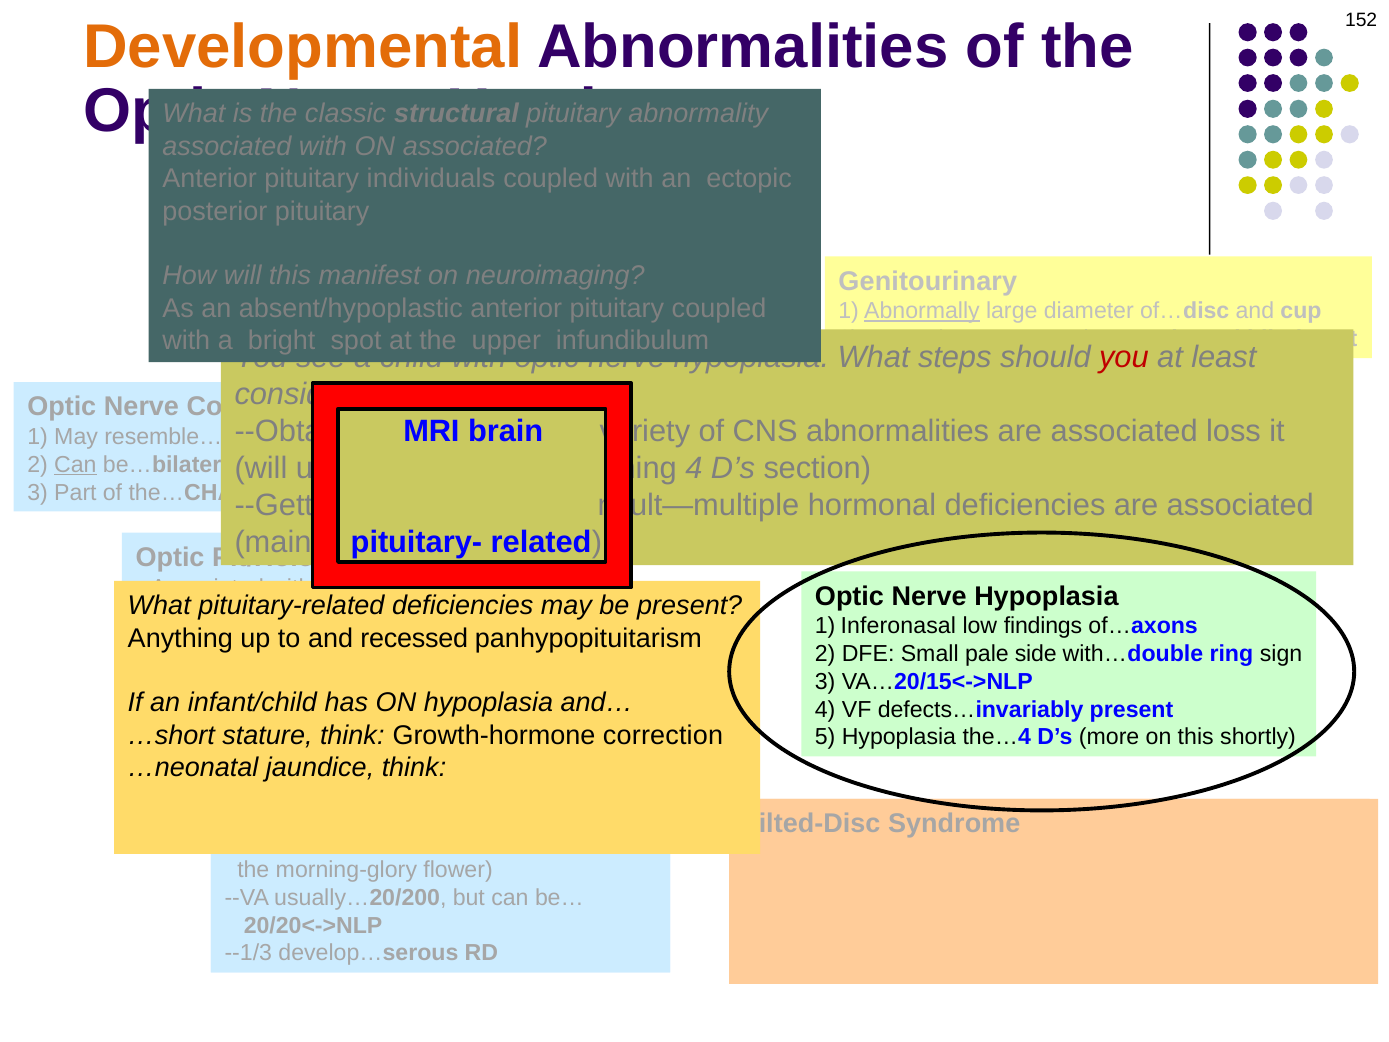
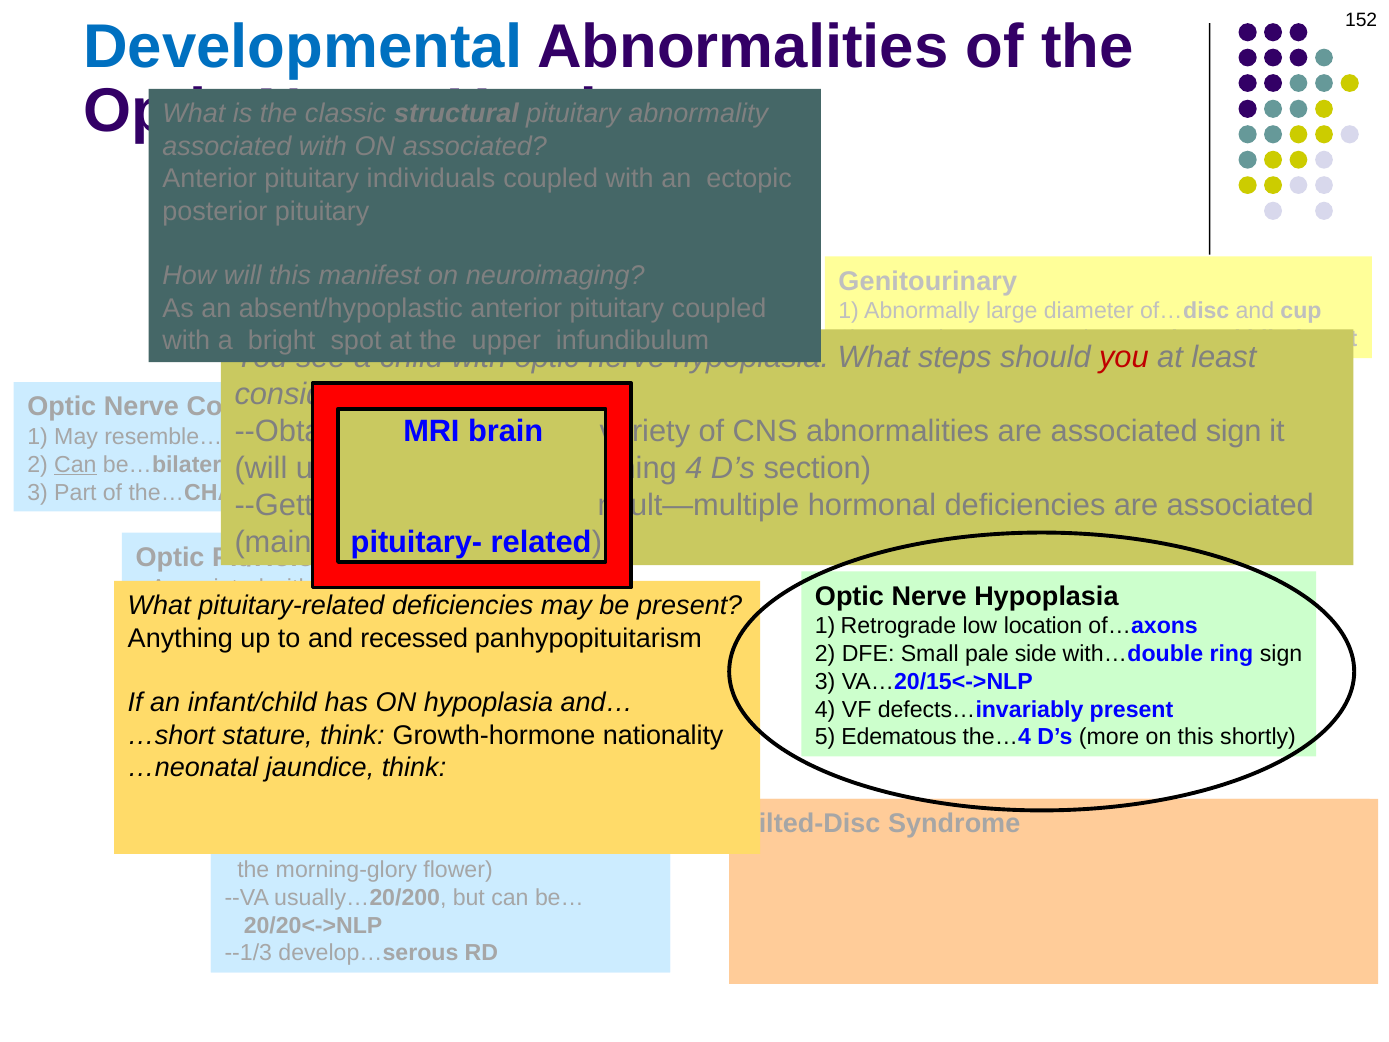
Developmental colour: orange -> blue
Abnormally underline: present -> none
loss at (1234, 431): loss -> sign
Inferonasal: Inferonasal -> Retrograde
findings: findings -> location
correction: correction -> nationality
5 Hypoplasia: Hypoplasia -> Edematous
